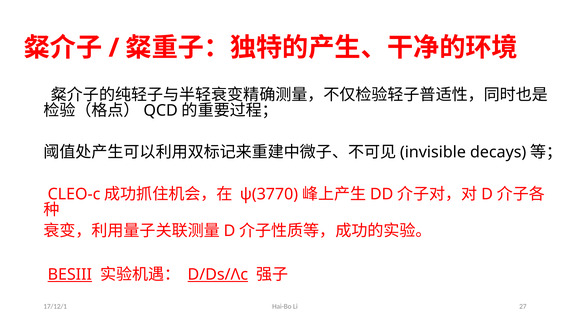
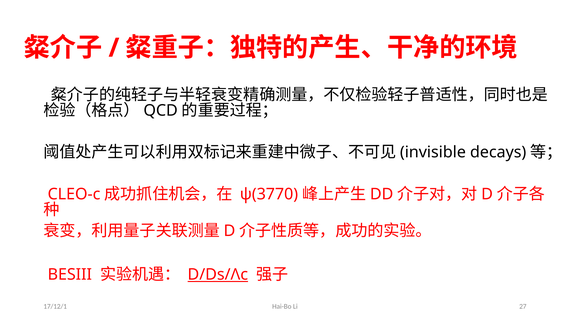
BESIII underline: present -> none
